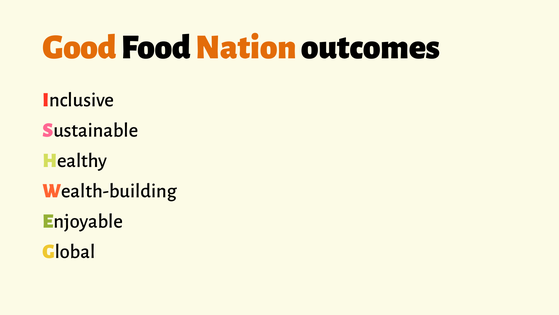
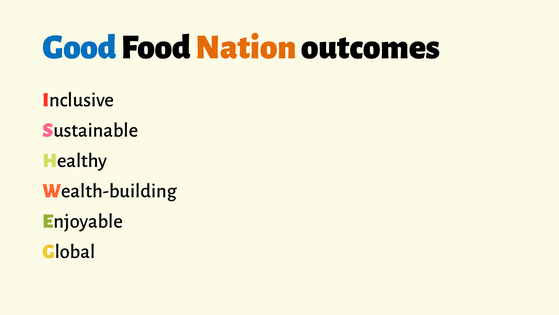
Good colour: orange -> blue
